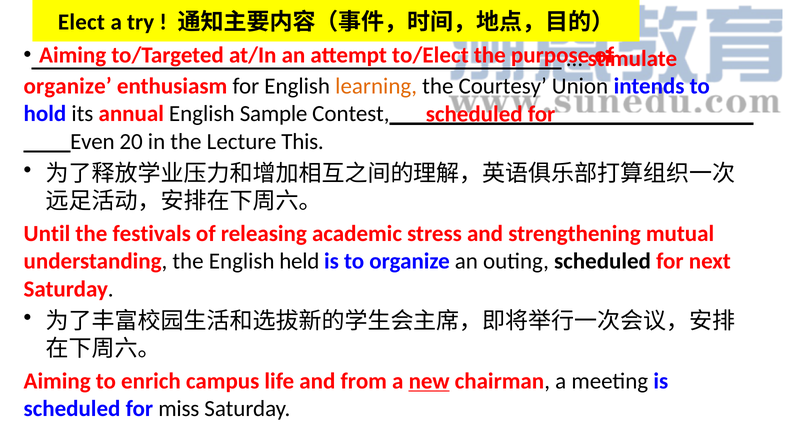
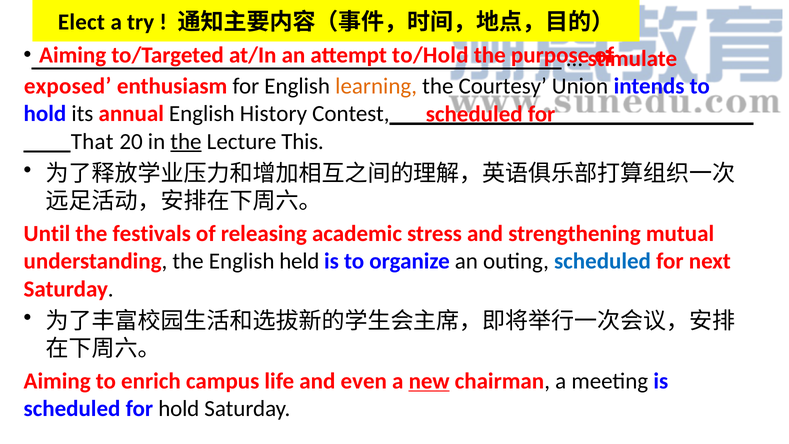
to/Elect: to/Elect -> to/Hold
organize at (68, 86): organize -> exposed
Sample: Sample -> History
Even: Even -> That
the at (186, 141) underline: none -> present
scheduled at (603, 261) colour: black -> blue
from: from -> even
for miss: miss -> hold
